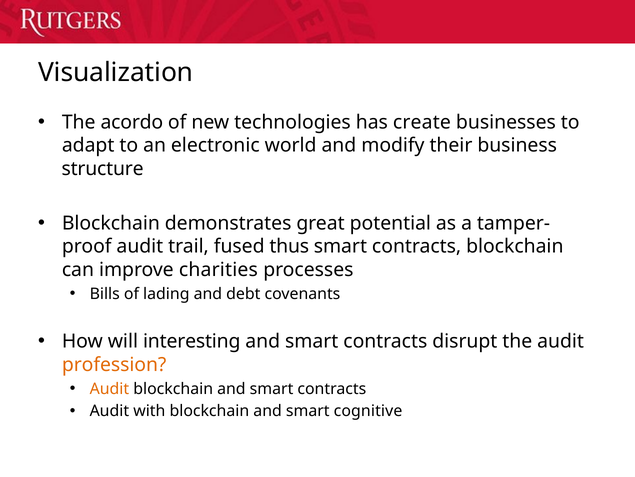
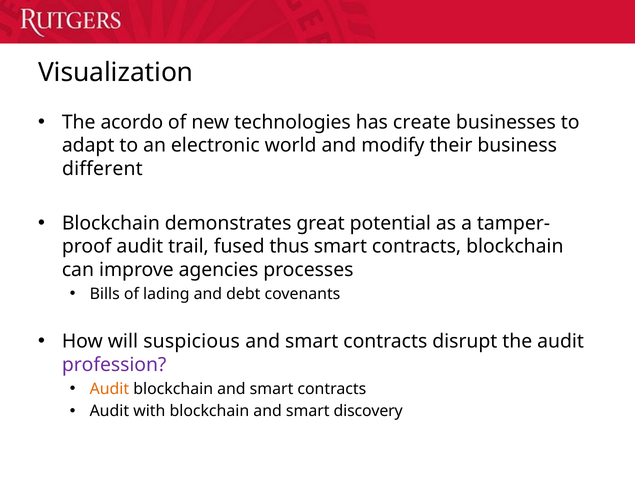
structure: structure -> different
charities: charities -> agencies
interesting: interesting -> suspicious
profession colour: orange -> purple
cognitive: cognitive -> discovery
